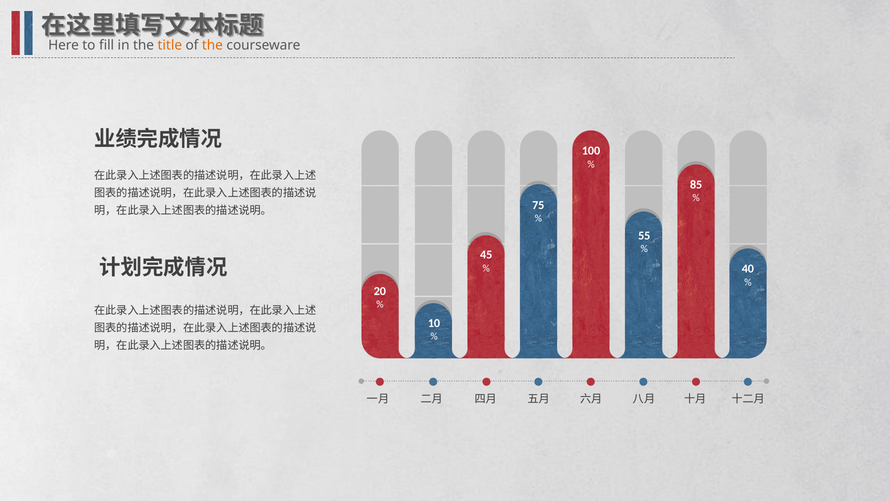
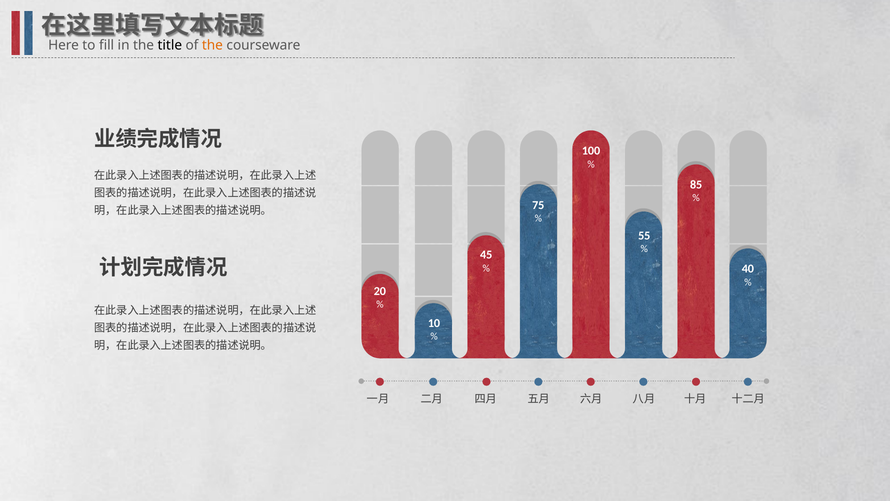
title colour: orange -> black
